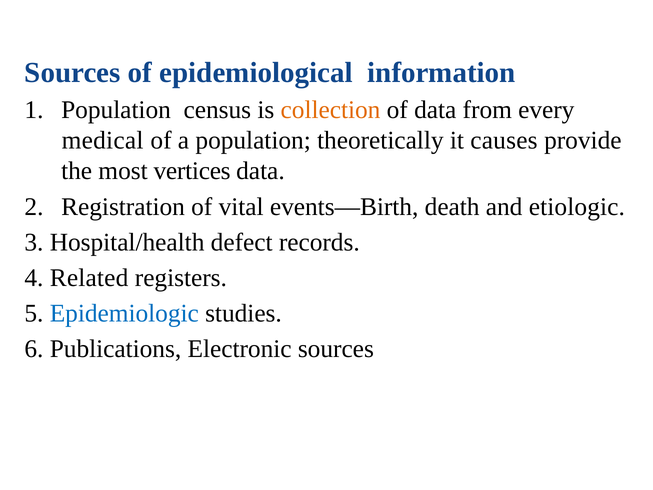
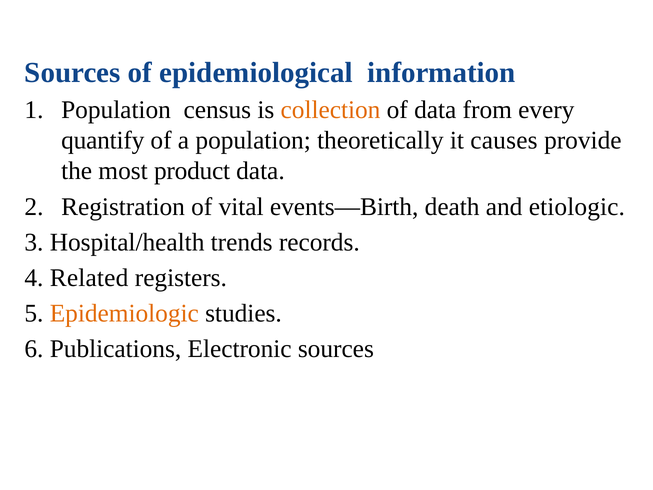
medical: medical -> quantify
vertices: vertices -> product
defect: defect -> trends
Epidemiologic colour: blue -> orange
